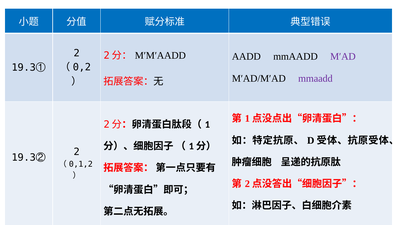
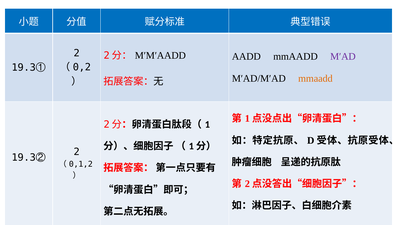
mmaadd at (315, 79) colour: purple -> orange
